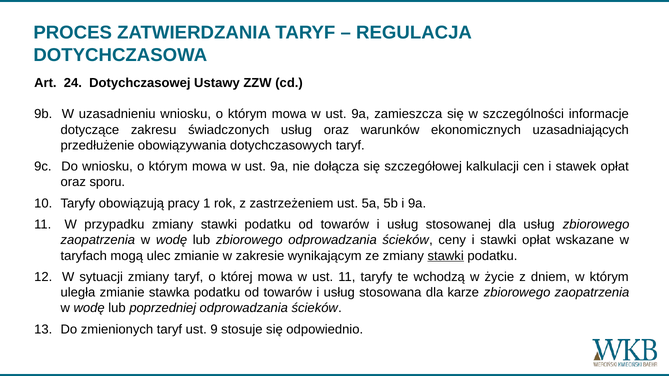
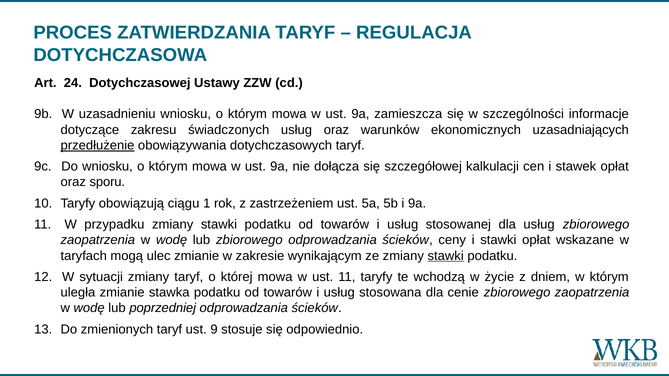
przedłużenie underline: none -> present
pracy: pracy -> ciągu
karze: karze -> cenie
